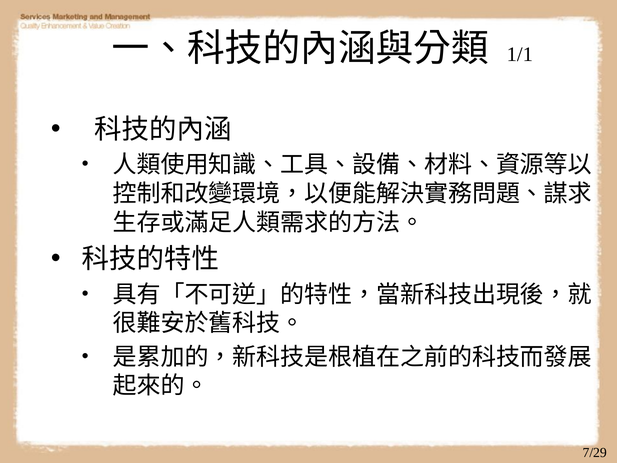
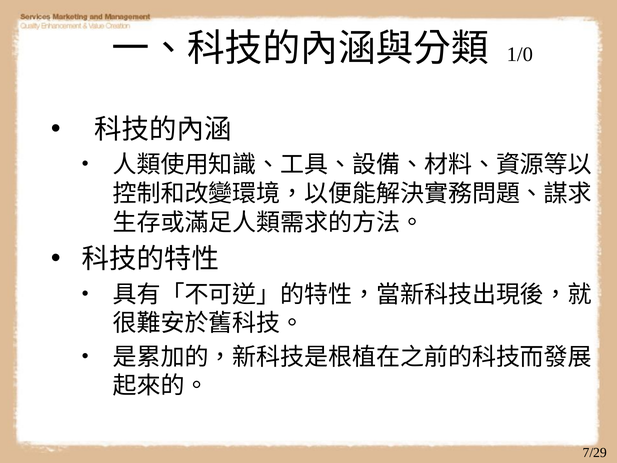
1/1: 1/1 -> 1/0
